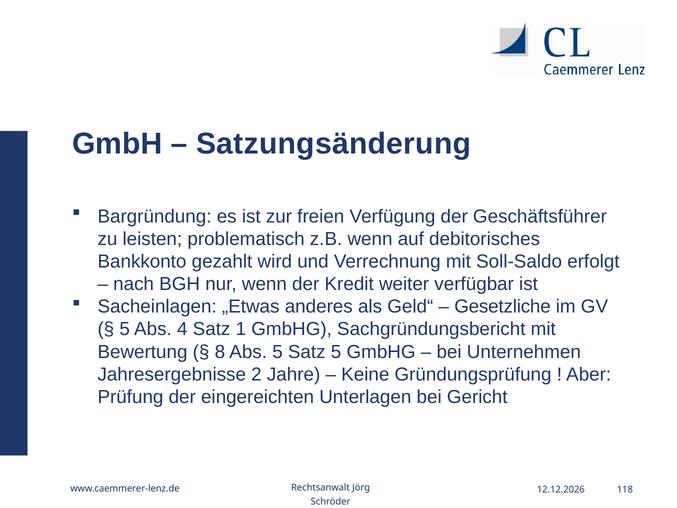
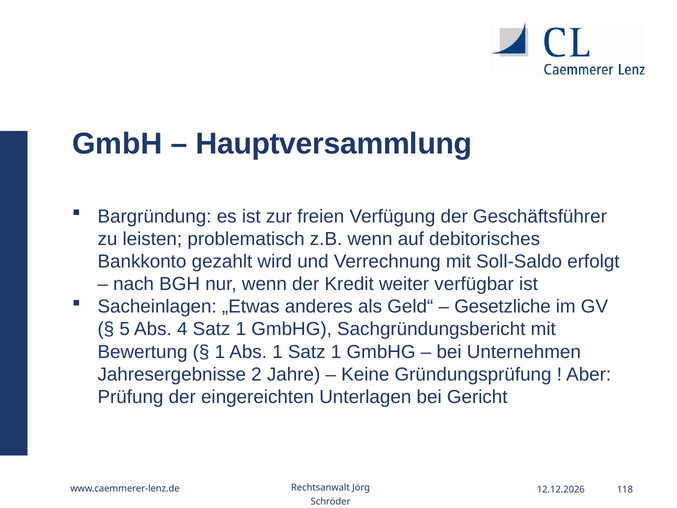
Satzungsänderung: Satzungsänderung -> Hauptversammlung
8 at (220, 352): 8 -> 1
Abs 5: 5 -> 1
5 at (336, 352): 5 -> 1
